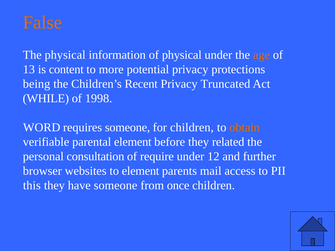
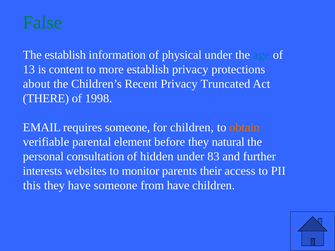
False colour: orange -> green
The physical: physical -> establish
age colour: orange -> blue
more potential: potential -> establish
being: being -> about
WHILE: WHILE -> THERE
WORD: WORD -> EMAIL
related: related -> natural
require: require -> hidden
12: 12 -> 83
browser: browser -> interests
to element: element -> monitor
mail: mail -> their
from once: once -> have
